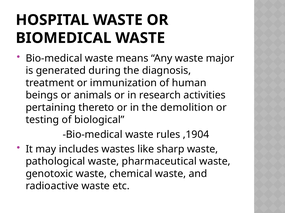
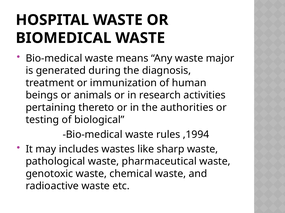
demolition: demolition -> authorities
,1904: ,1904 -> ,1994
